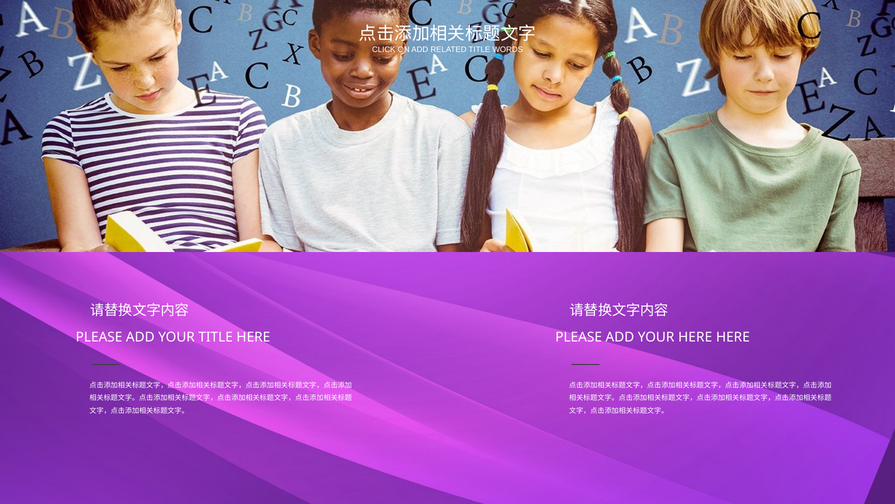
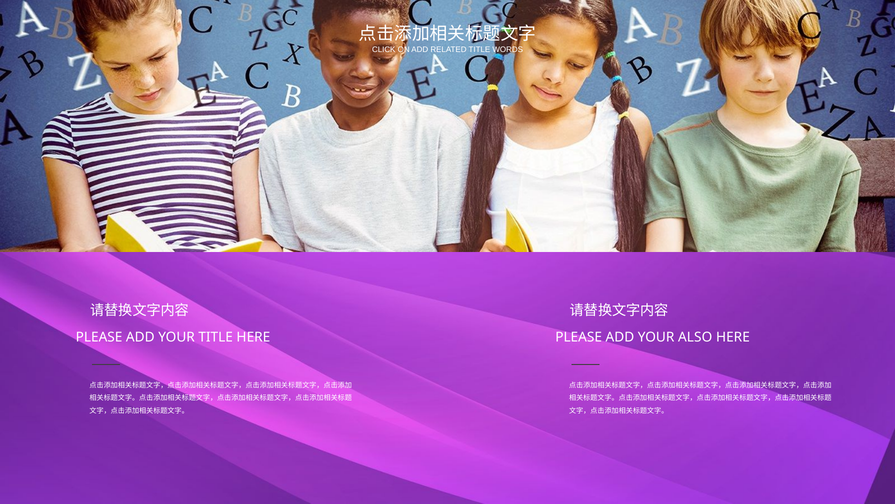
YOUR HERE: HERE -> ALSO
